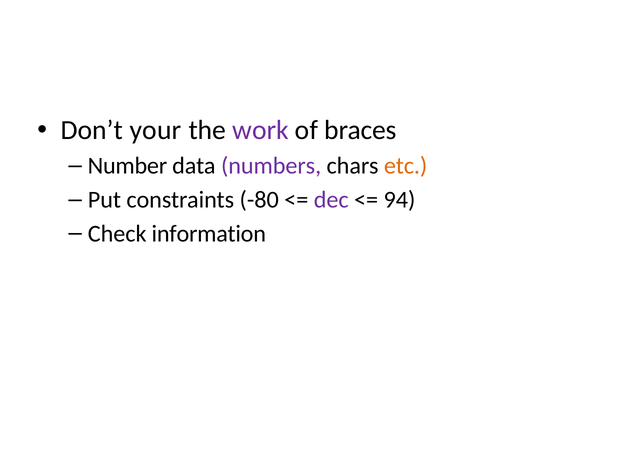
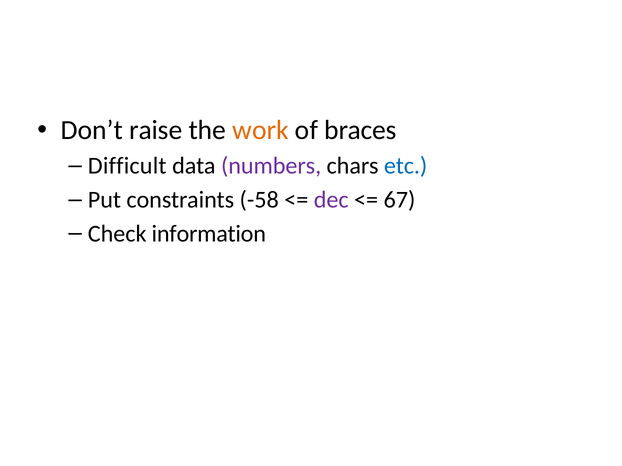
your: your -> raise
work colour: purple -> orange
Number: Number -> Difficult
etc colour: orange -> blue
-80: -80 -> -58
94: 94 -> 67
